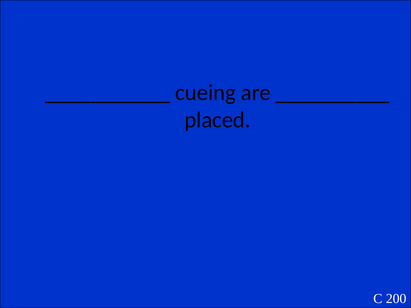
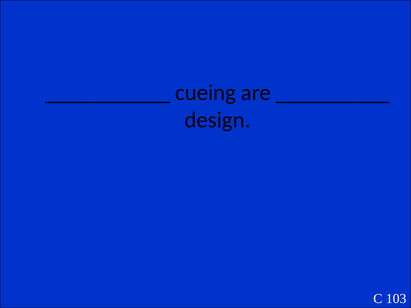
placed: placed -> design
200: 200 -> 103
